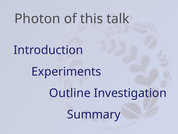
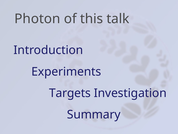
Outline: Outline -> Targets
